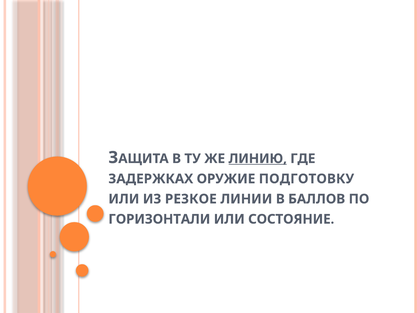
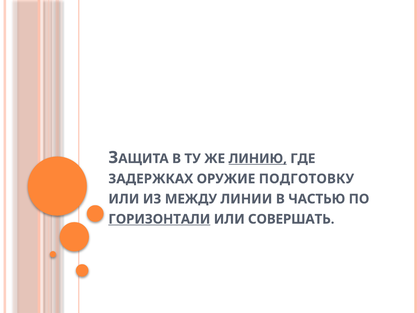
РЕЗКОЕ: РЕЗКОЕ -> МЕЖДУ
БАЛЛОВ: БАЛЛОВ -> ЧАСТЬЮ
ГОРИЗОНТАЛИ underline: none -> present
СОСТОЯНИЕ: СОСТОЯНИЕ -> СОВЕРШАТЬ
